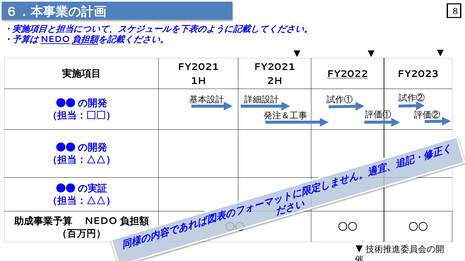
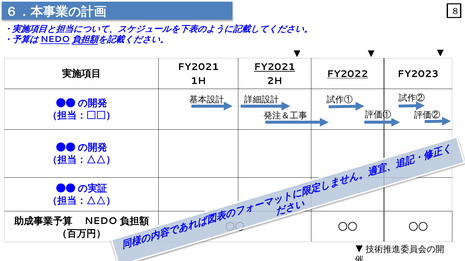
FY2021 at (275, 67) underline: none -> present
